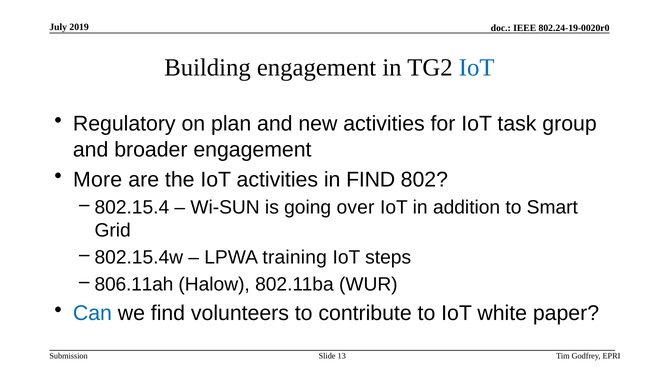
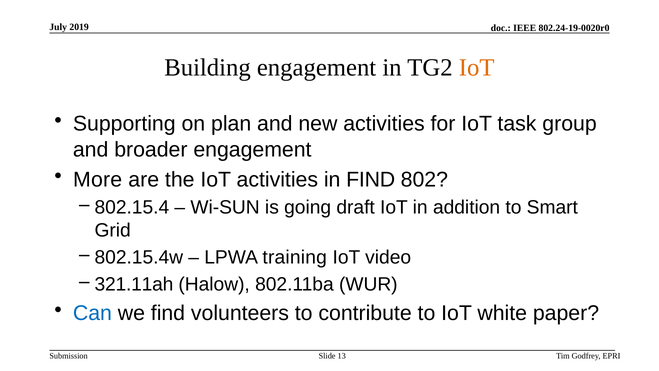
IoT at (477, 68) colour: blue -> orange
Regulatory: Regulatory -> Supporting
over: over -> draft
steps: steps -> video
806.11ah: 806.11ah -> 321.11ah
